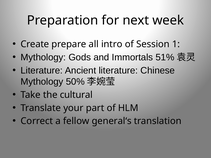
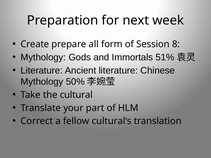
intro: intro -> form
1: 1 -> 8
general‘s: general‘s -> cultural‘s
